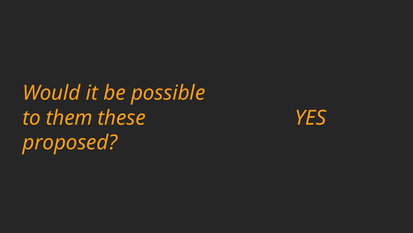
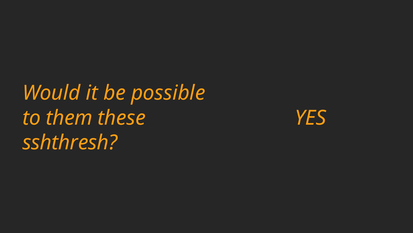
proposed: proposed -> sshthresh
